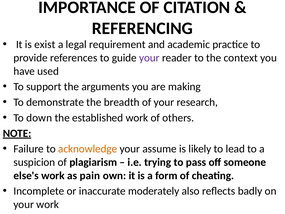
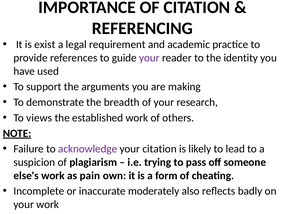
context: context -> identity
down: down -> views
acknowledge colour: orange -> purple
your assume: assume -> citation
